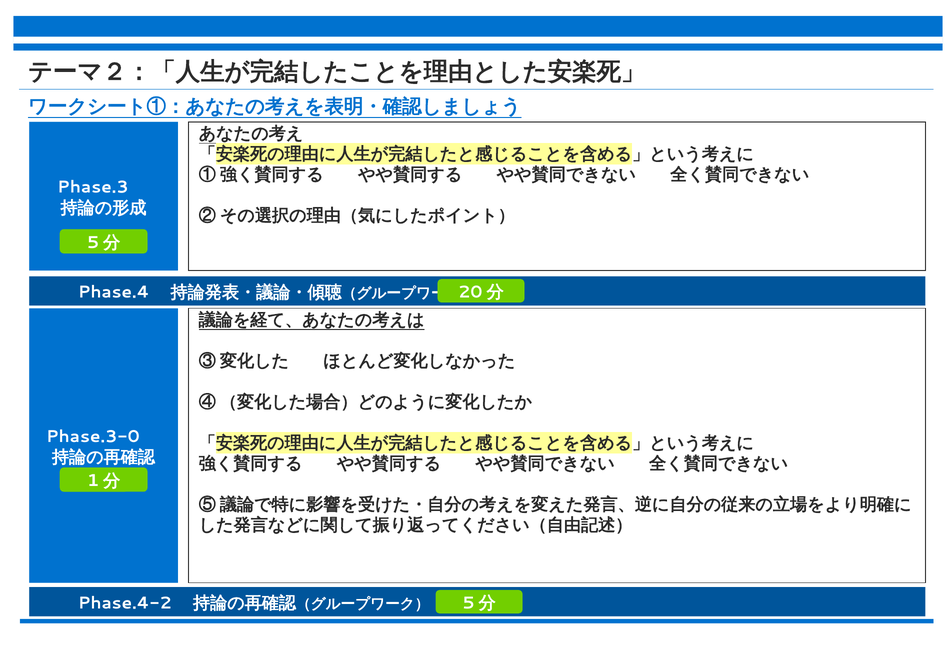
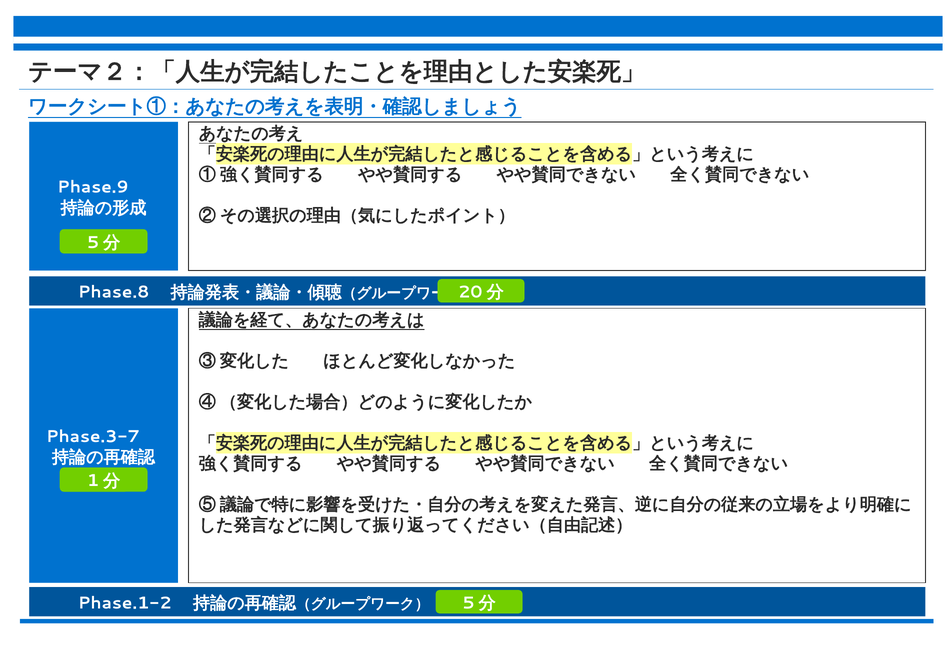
Phase.3: Phase.3 -> Phase.9
Phase.4: Phase.4 -> Phase.8
Phase.3-0: Phase.3-0 -> Phase.3-7
Phase.4-2: Phase.4-2 -> Phase.1-2
